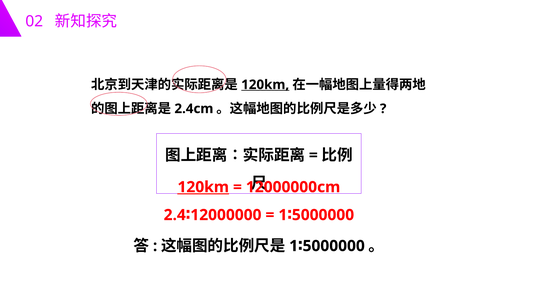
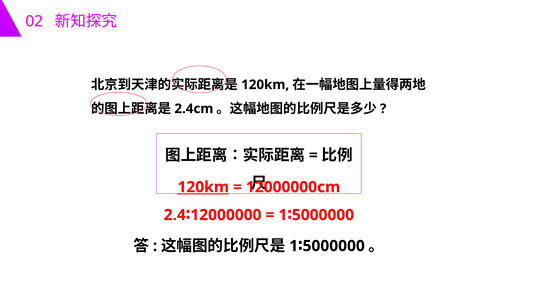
120km at (265, 85) underline: present -> none
